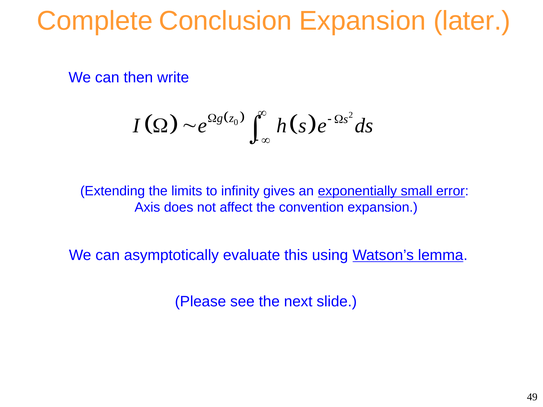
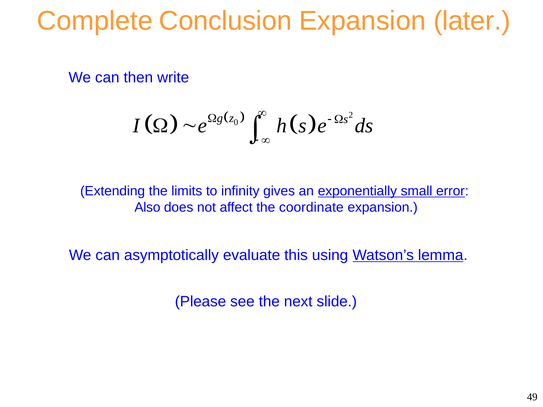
Axis: Axis -> Also
convention: convention -> coordinate
